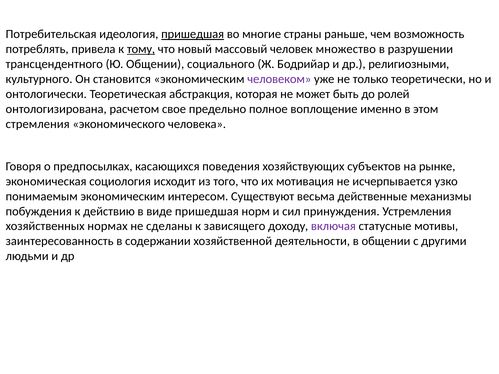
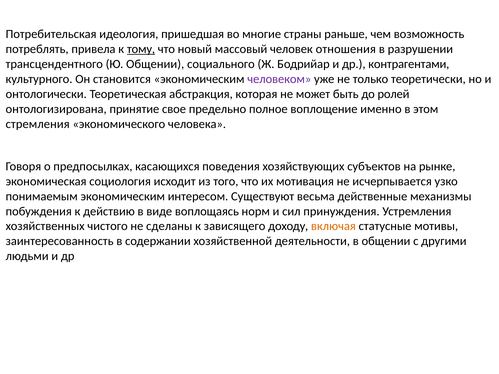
пришедшая at (193, 34) underline: present -> none
множество: множество -> отношения
религиозными: религиозными -> контрагентами
расчетом: расчетом -> принятие
виде пришедшая: пришедшая -> воплощаясь
нормах: нормах -> чистого
включая colour: purple -> orange
